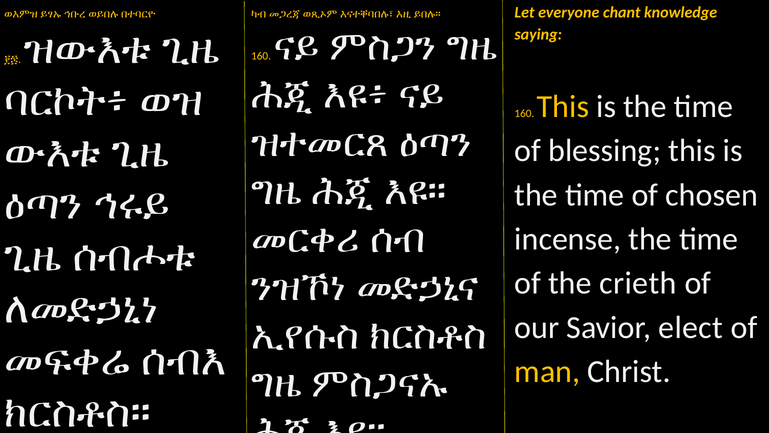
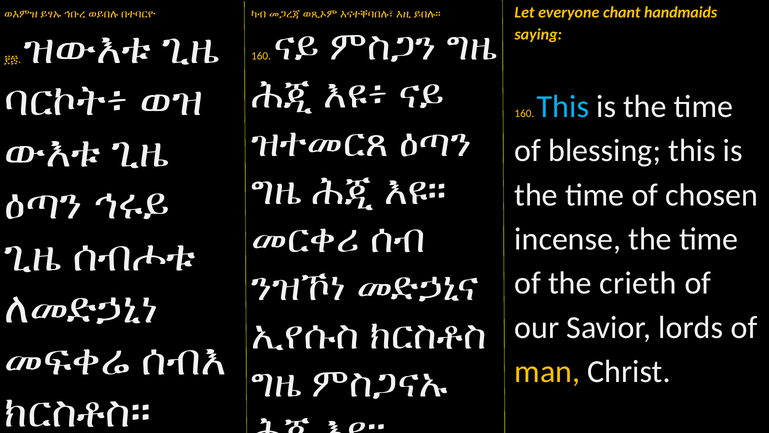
knowledge: knowledge -> handmaids
This at (563, 106) colour: yellow -> light blue
elect: elect -> lords
